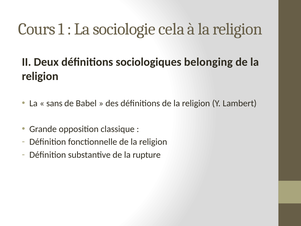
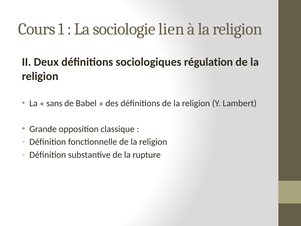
cela: cela -> lien
belonging: belonging -> régulation
